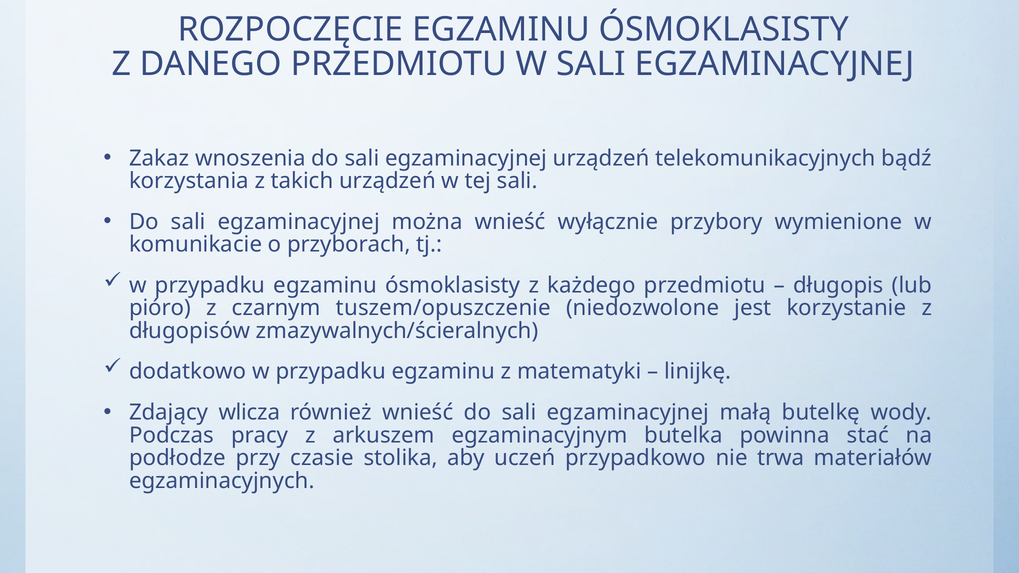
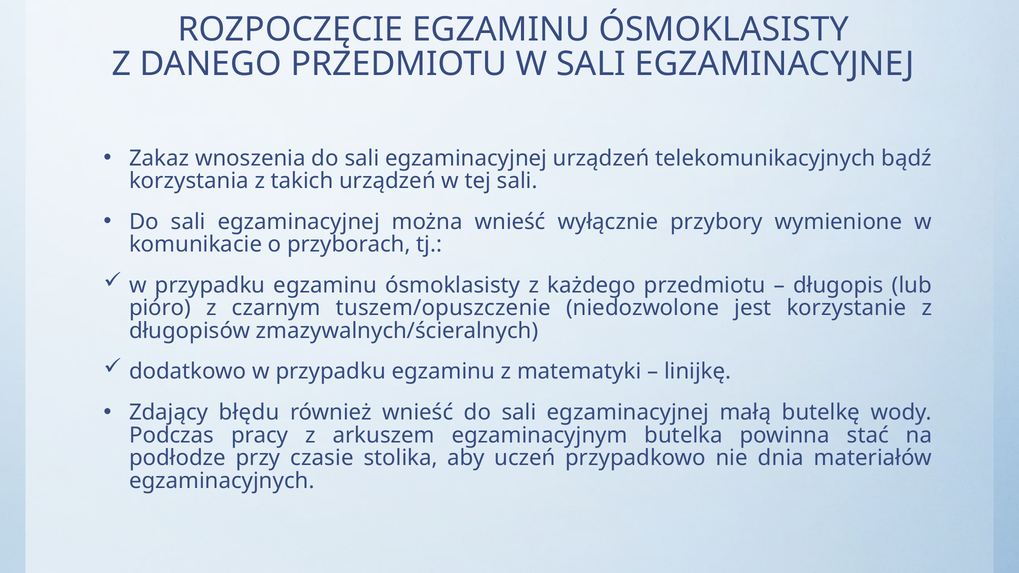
wlicza: wlicza -> błędu
trwa: trwa -> dnia
